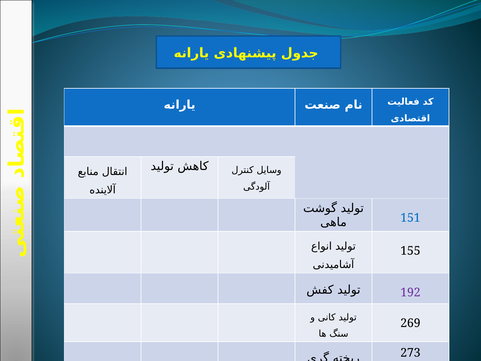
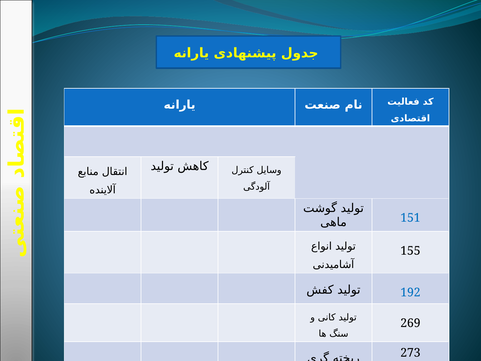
192 colour: purple -> blue
